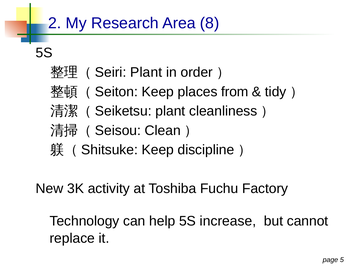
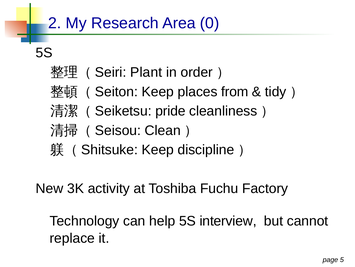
8: 8 -> 0
plant at (170, 111): plant -> pride
increase: increase -> interview
